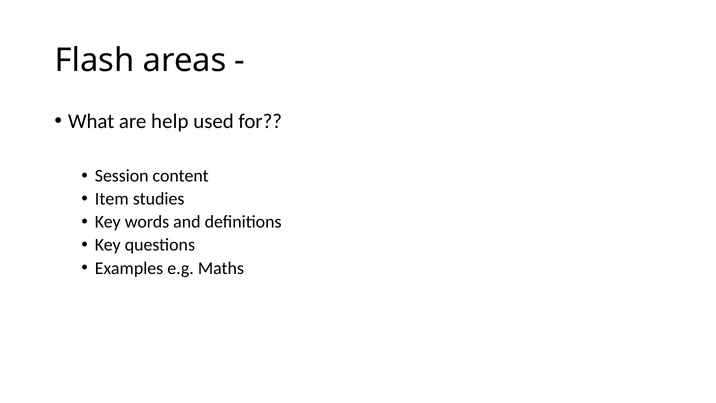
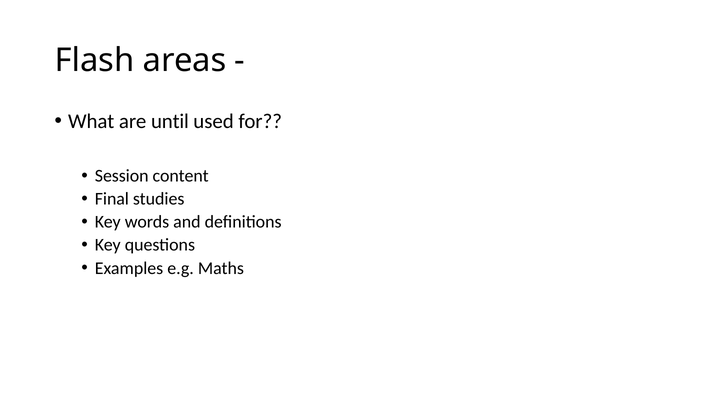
help: help -> until
Item: Item -> Final
